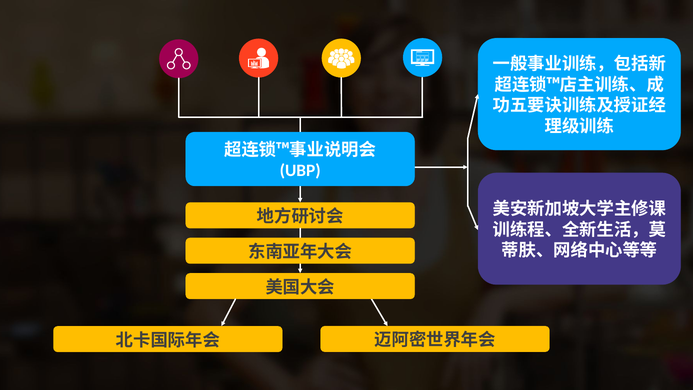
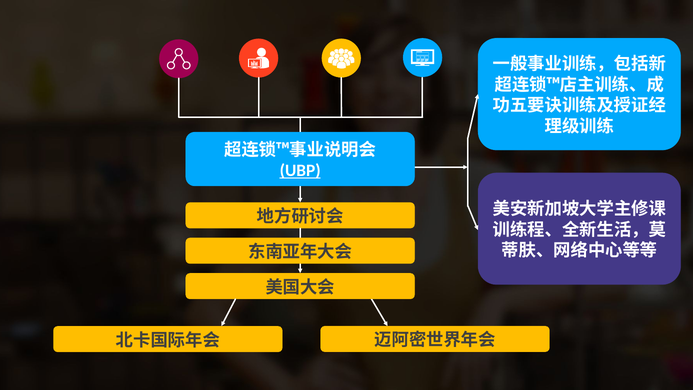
UBP underline: none -> present
